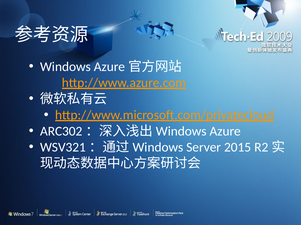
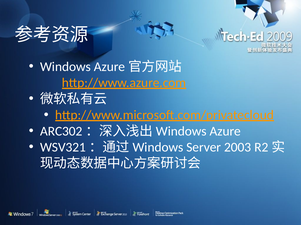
2015: 2015 -> 2003
